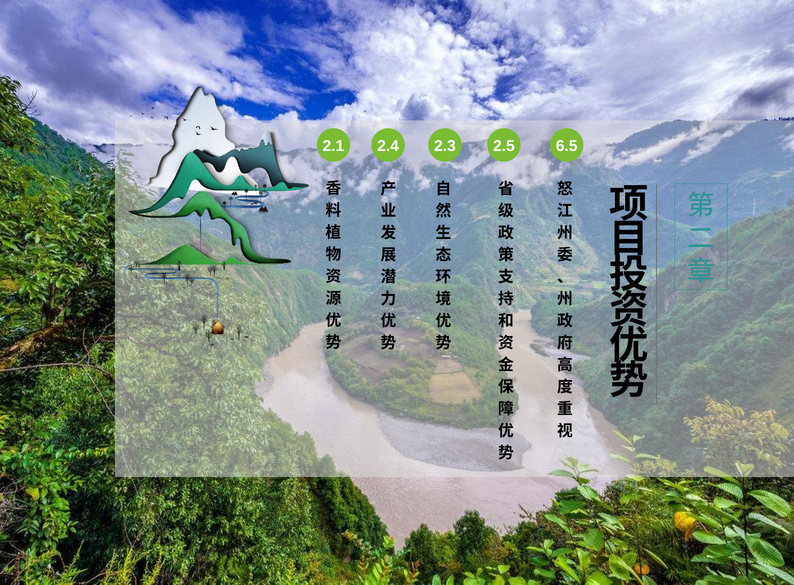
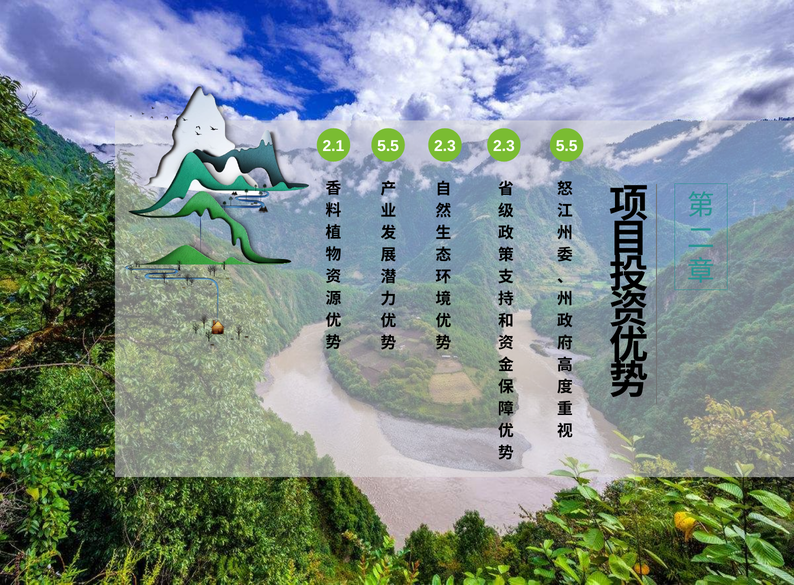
2.1 2.4: 2.4 -> 5.5
2.3 2.5: 2.5 -> 2.3
6.5 at (567, 146): 6.5 -> 5.5
